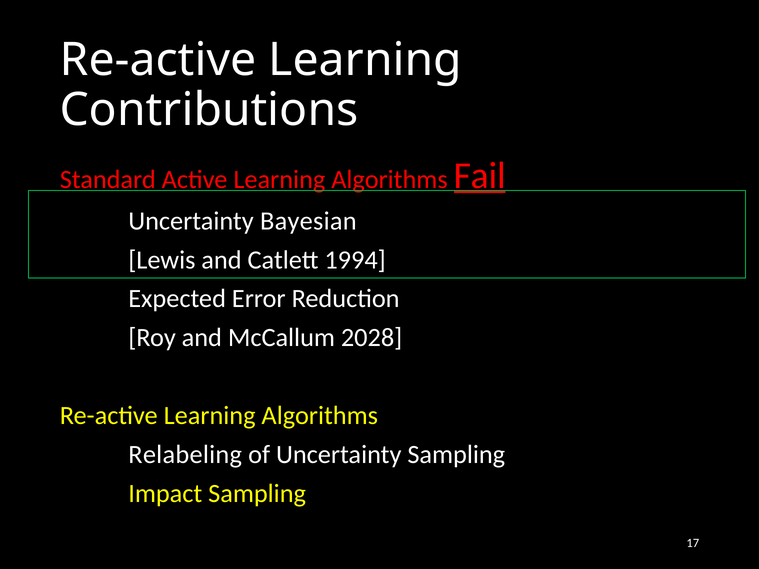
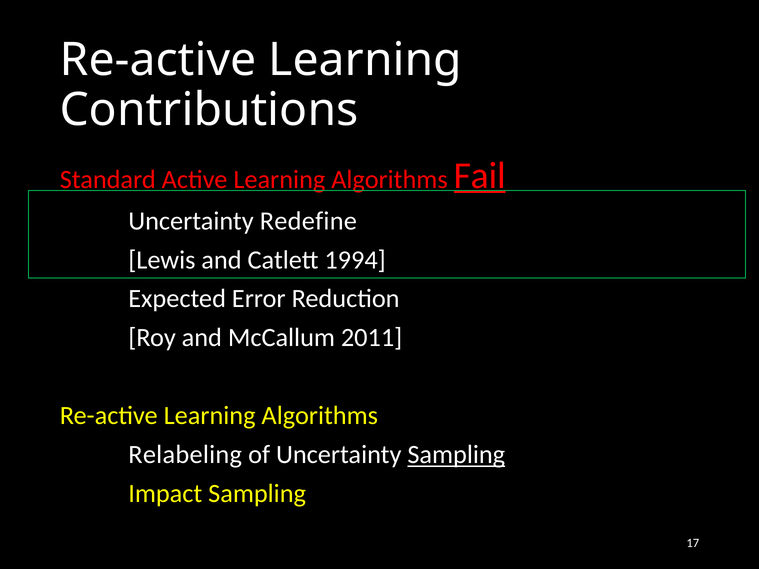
Bayesian: Bayesian -> Redefine
2028: 2028 -> 2011
Sampling at (456, 455) underline: none -> present
